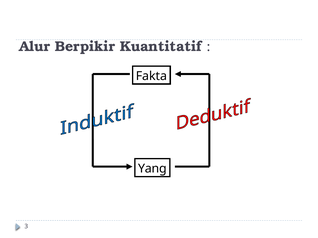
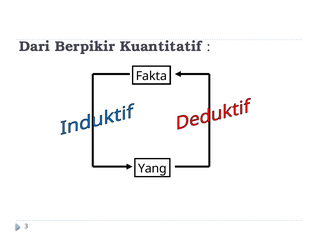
Alur: Alur -> Dari
